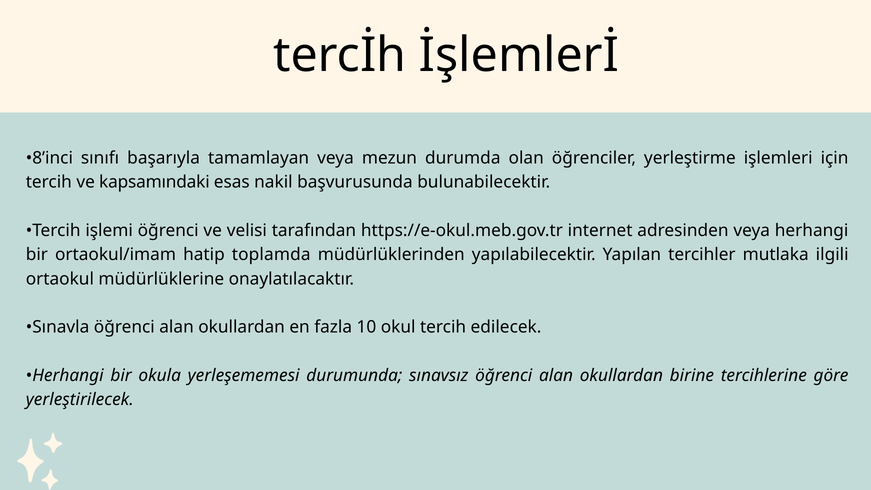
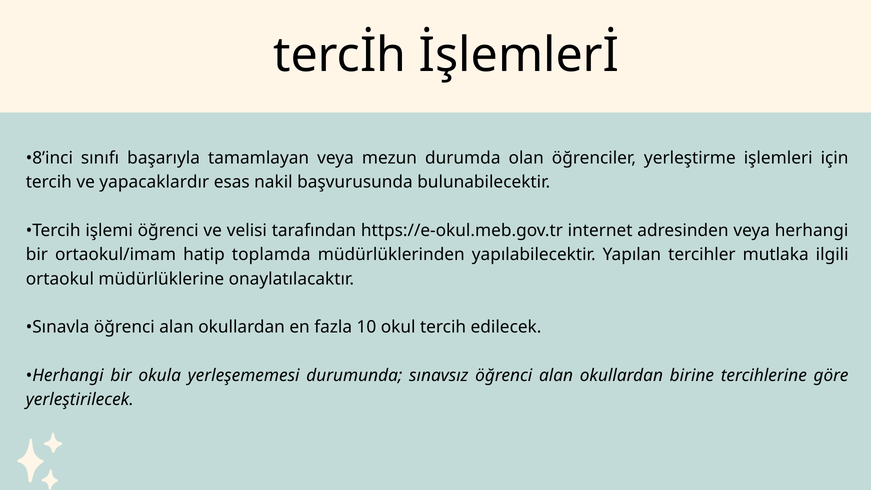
kapsamındaki: kapsamındaki -> yapacaklardır
